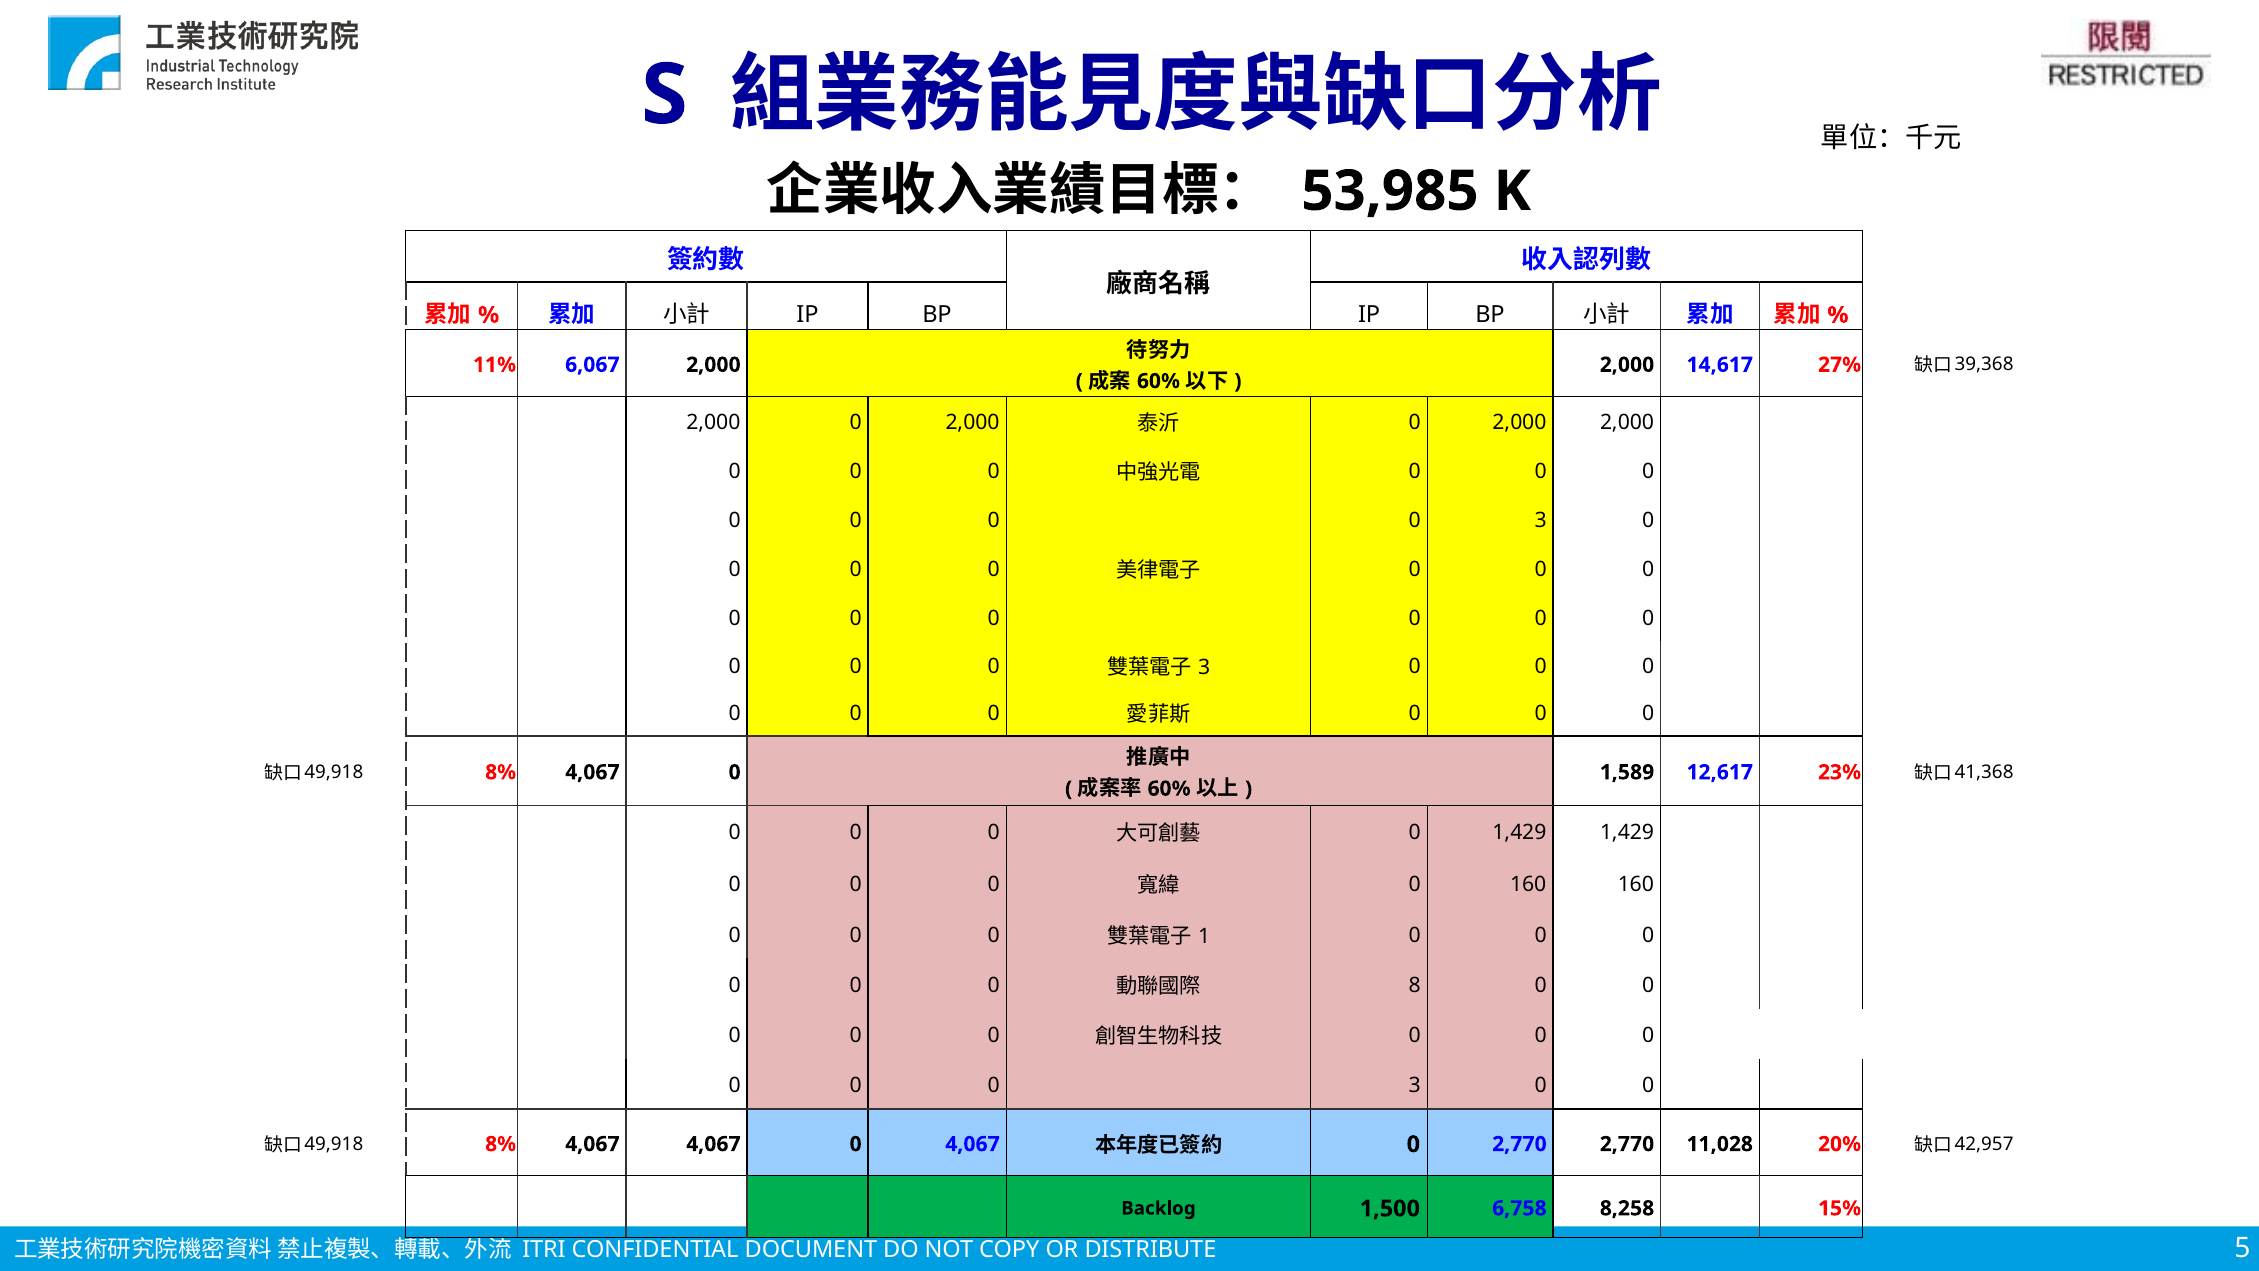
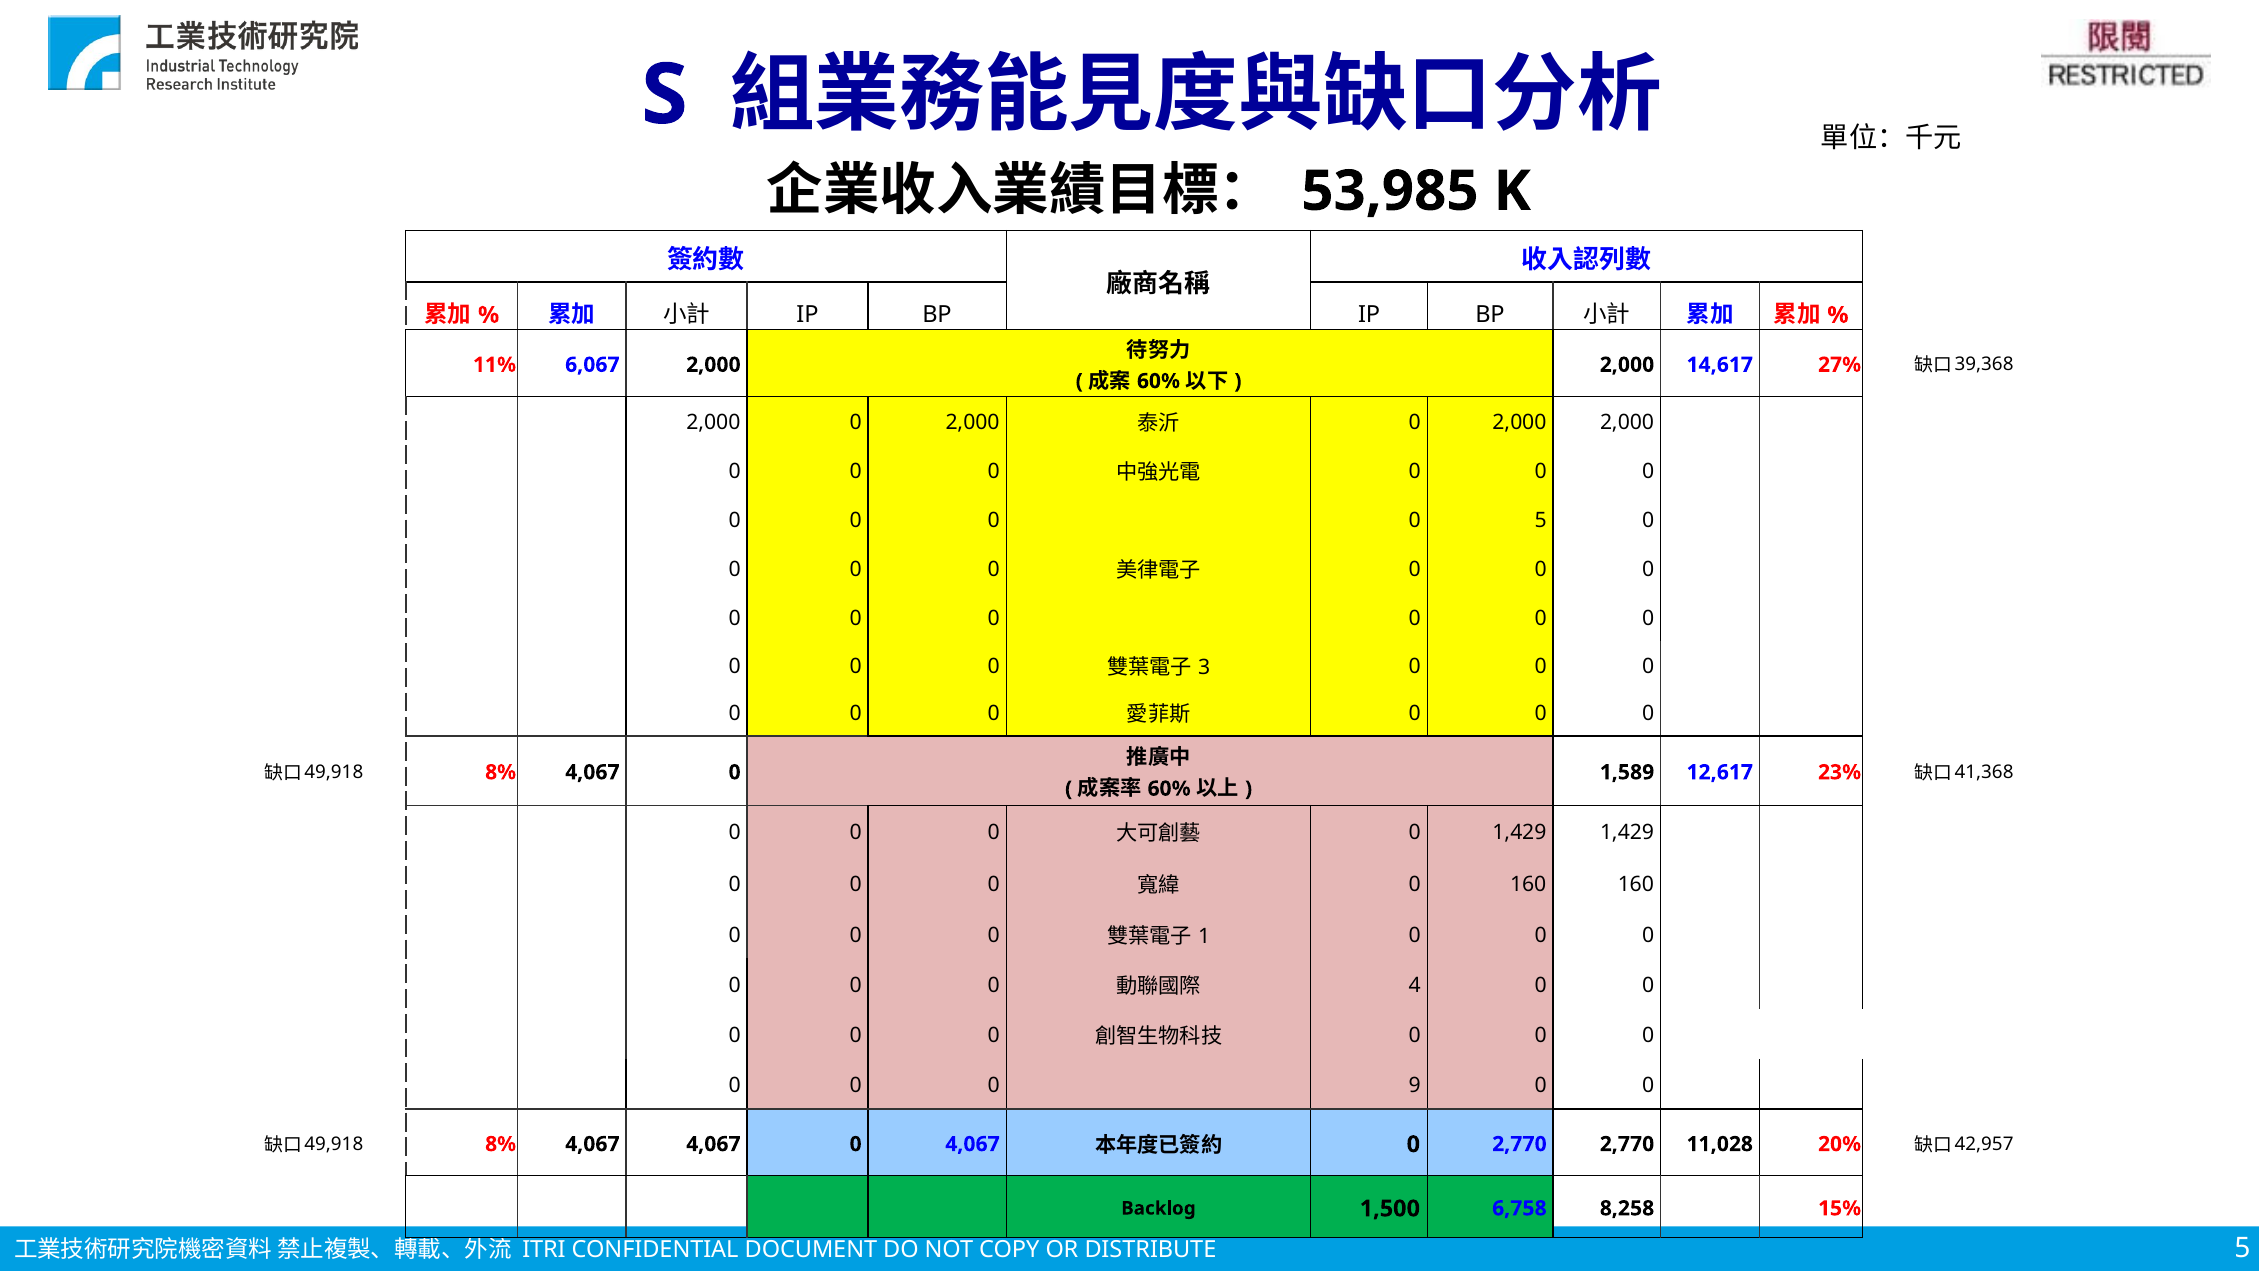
3 at (1541, 520): 3 -> 5
8: 8 -> 4
3 at (1415, 1085): 3 -> 9
